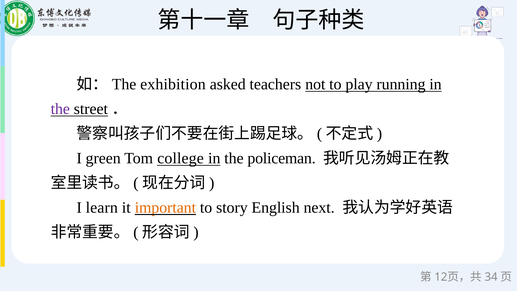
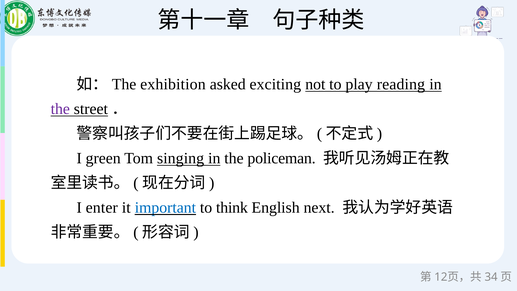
teachers: teachers -> exciting
running: running -> reading
college: college -> singing
learn: learn -> enter
important colour: orange -> blue
story: story -> think
